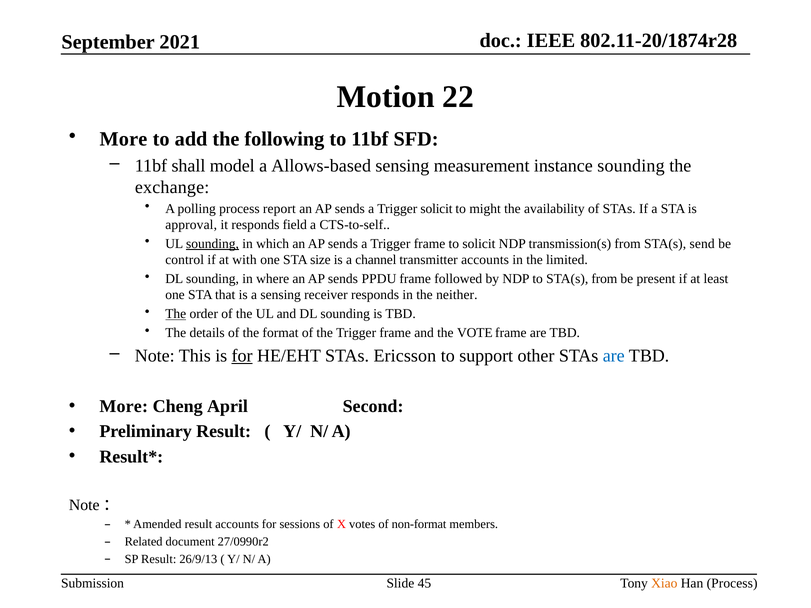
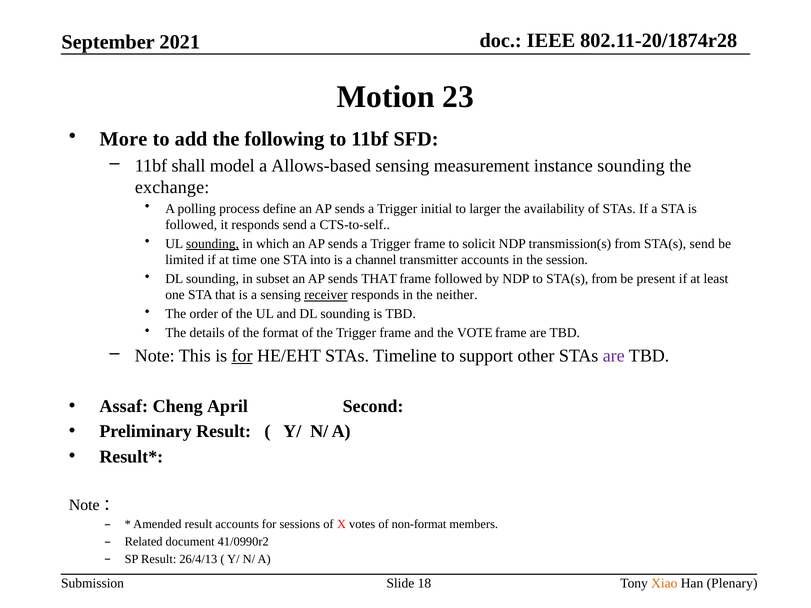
22: 22 -> 23
report: report -> define
Trigger solicit: solicit -> initial
might: might -> larger
approval at (191, 225): approval -> followed
responds field: field -> send
control: control -> limited
with: with -> time
size: size -> into
limited: limited -> session
where: where -> subset
sends PPDU: PPDU -> THAT
receiver underline: none -> present
The at (176, 314) underline: present -> none
Ericsson: Ericsson -> Timeline
are at (614, 356) colour: blue -> purple
More at (124, 406): More -> Assaf
27/0990r2: 27/0990r2 -> 41/0990r2
26/9/13: 26/9/13 -> 26/4/13
45: 45 -> 18
Han Process: Process -> Plenary
